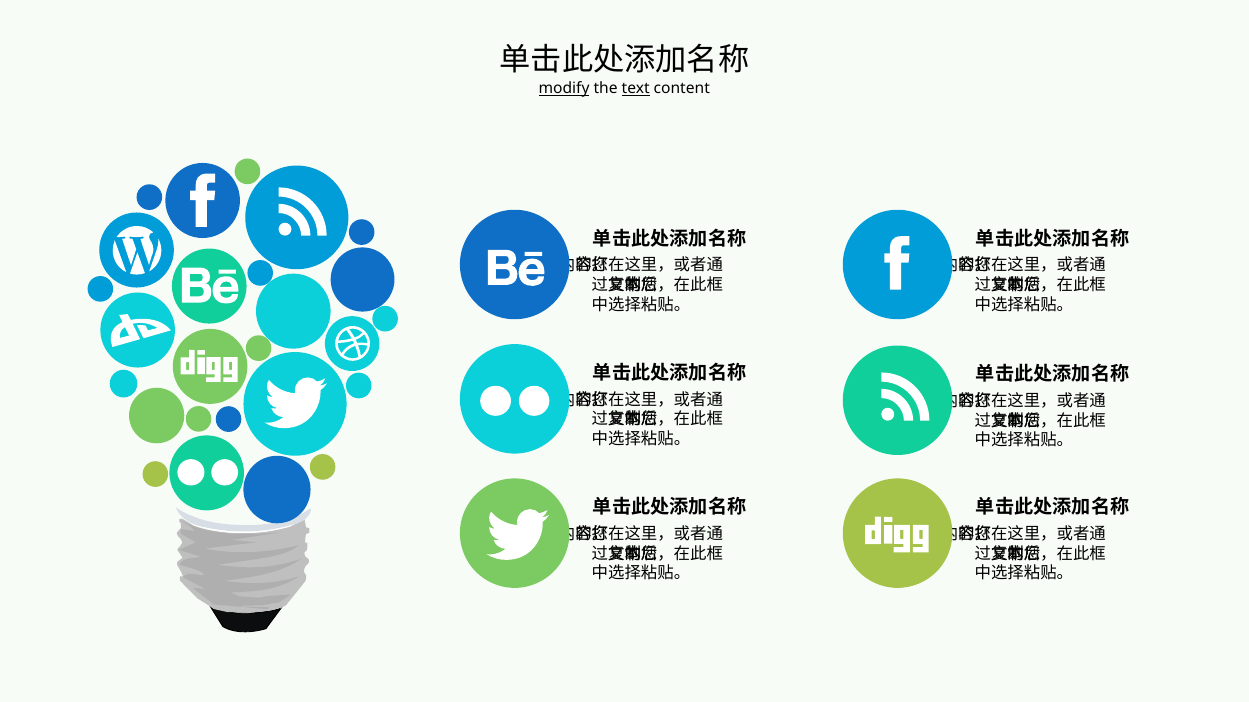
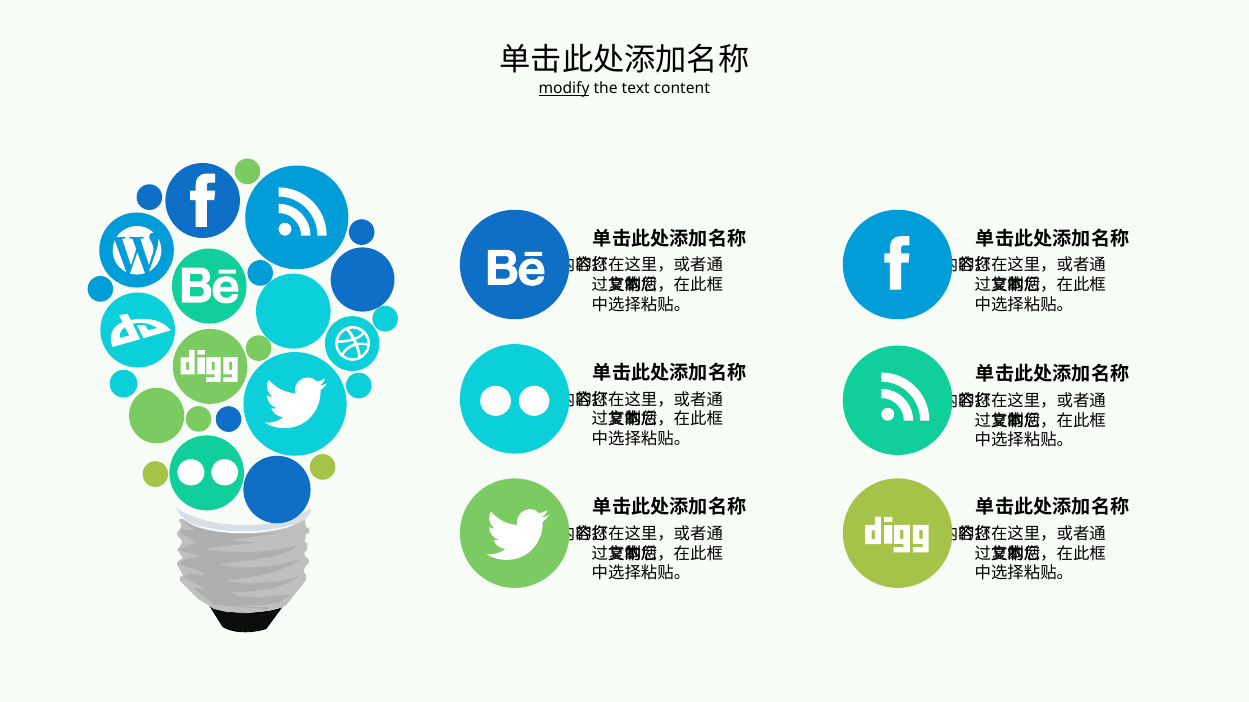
text underline: present -> none
